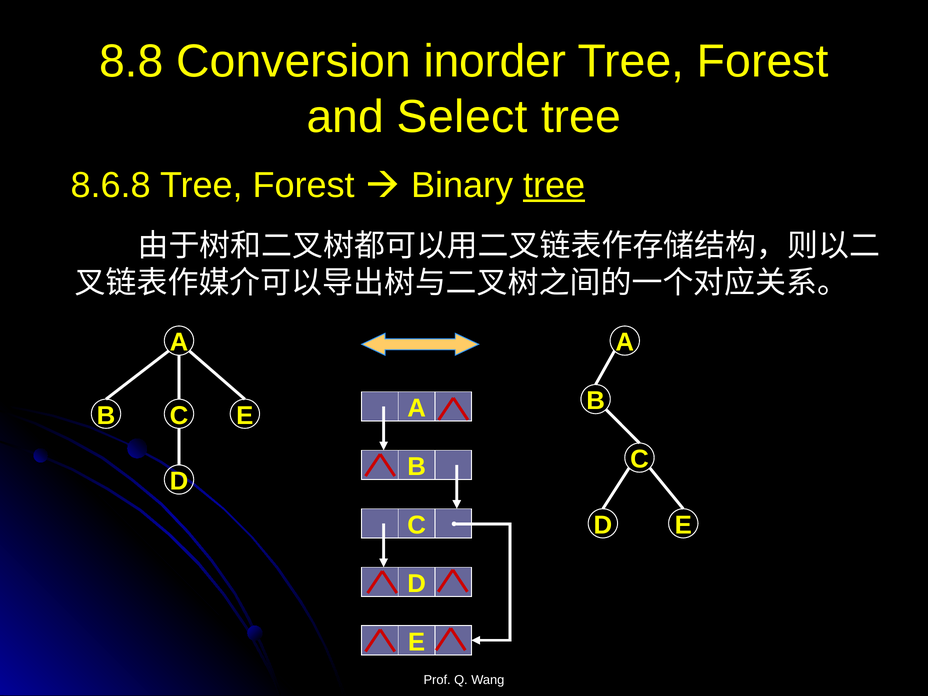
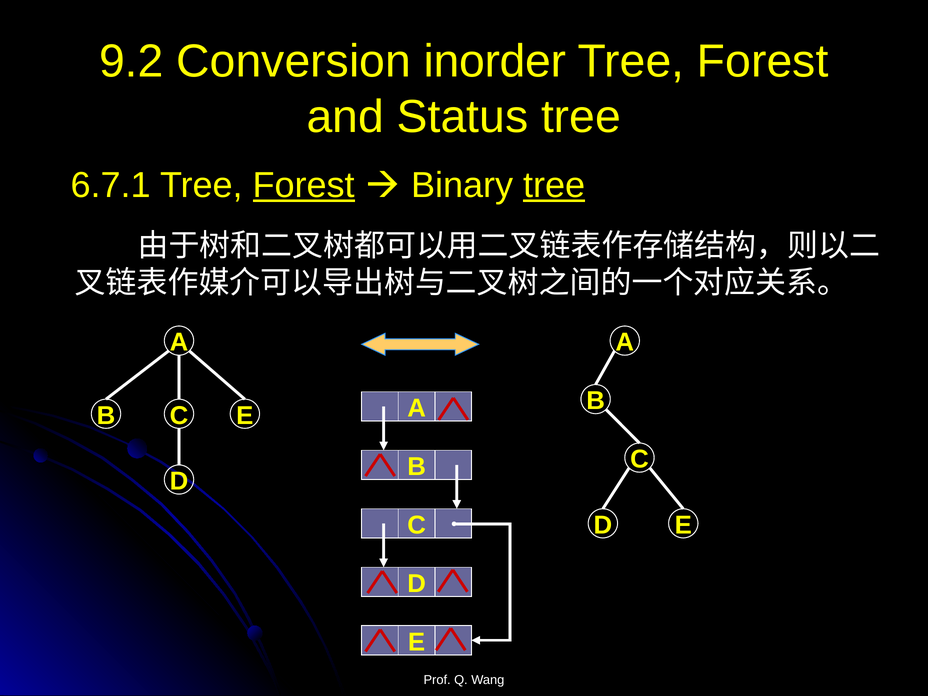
8.8: 8.8 -> 9.2
Select: Select -> Status
8.6.8: 8.6.8 -> 6.7.1
Forest at (304, 185) underline: none -> present
